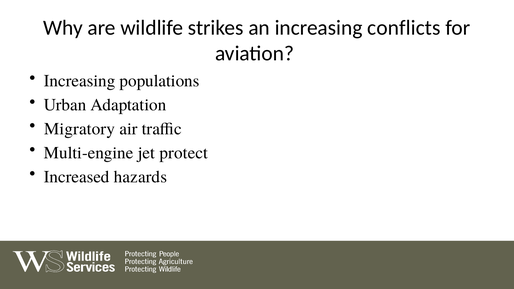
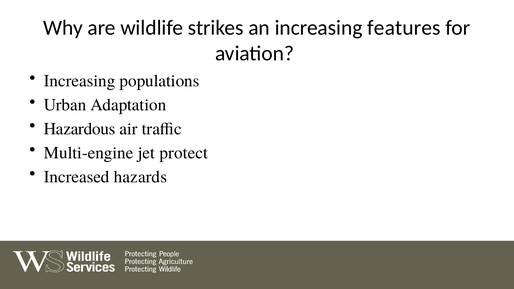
conflicts: conflicts -> features
Migratory: Migratory -> Hazardous
